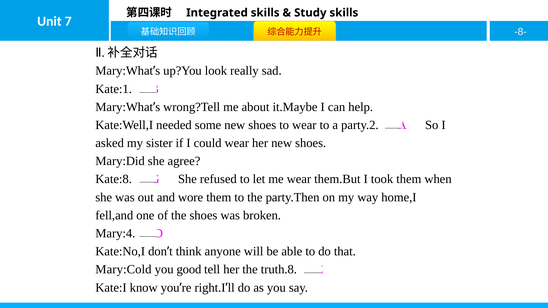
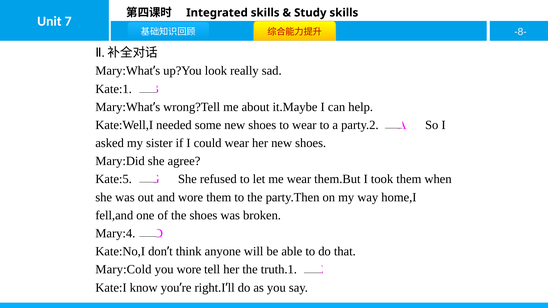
Kate:8: Kate:8 -> Kate:5
you good: good -> wore
truth.8: truth.8 -> truth.1
